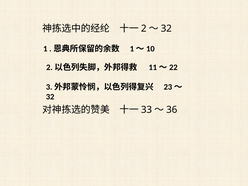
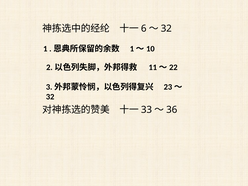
2: 2 -> 6
